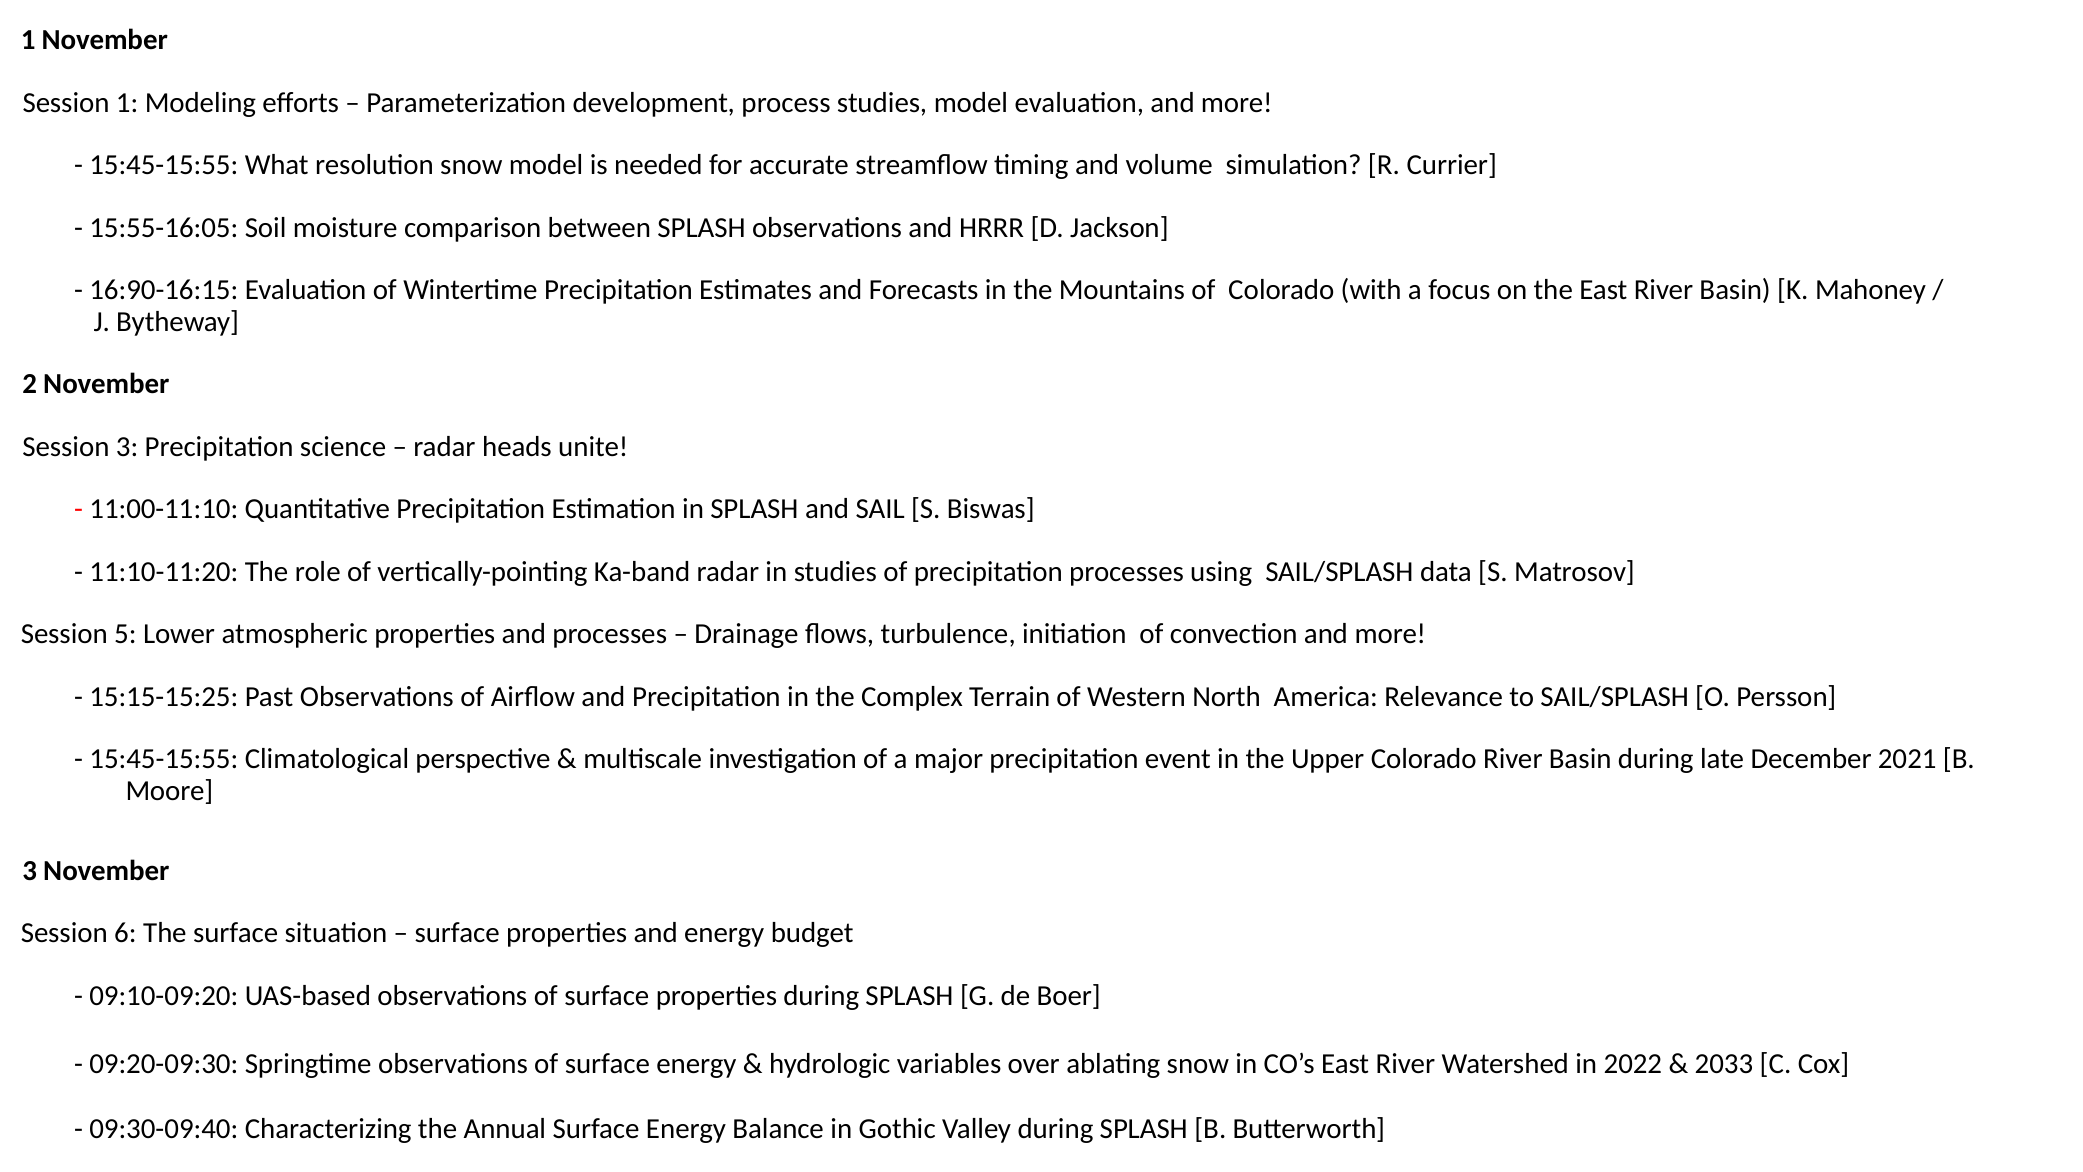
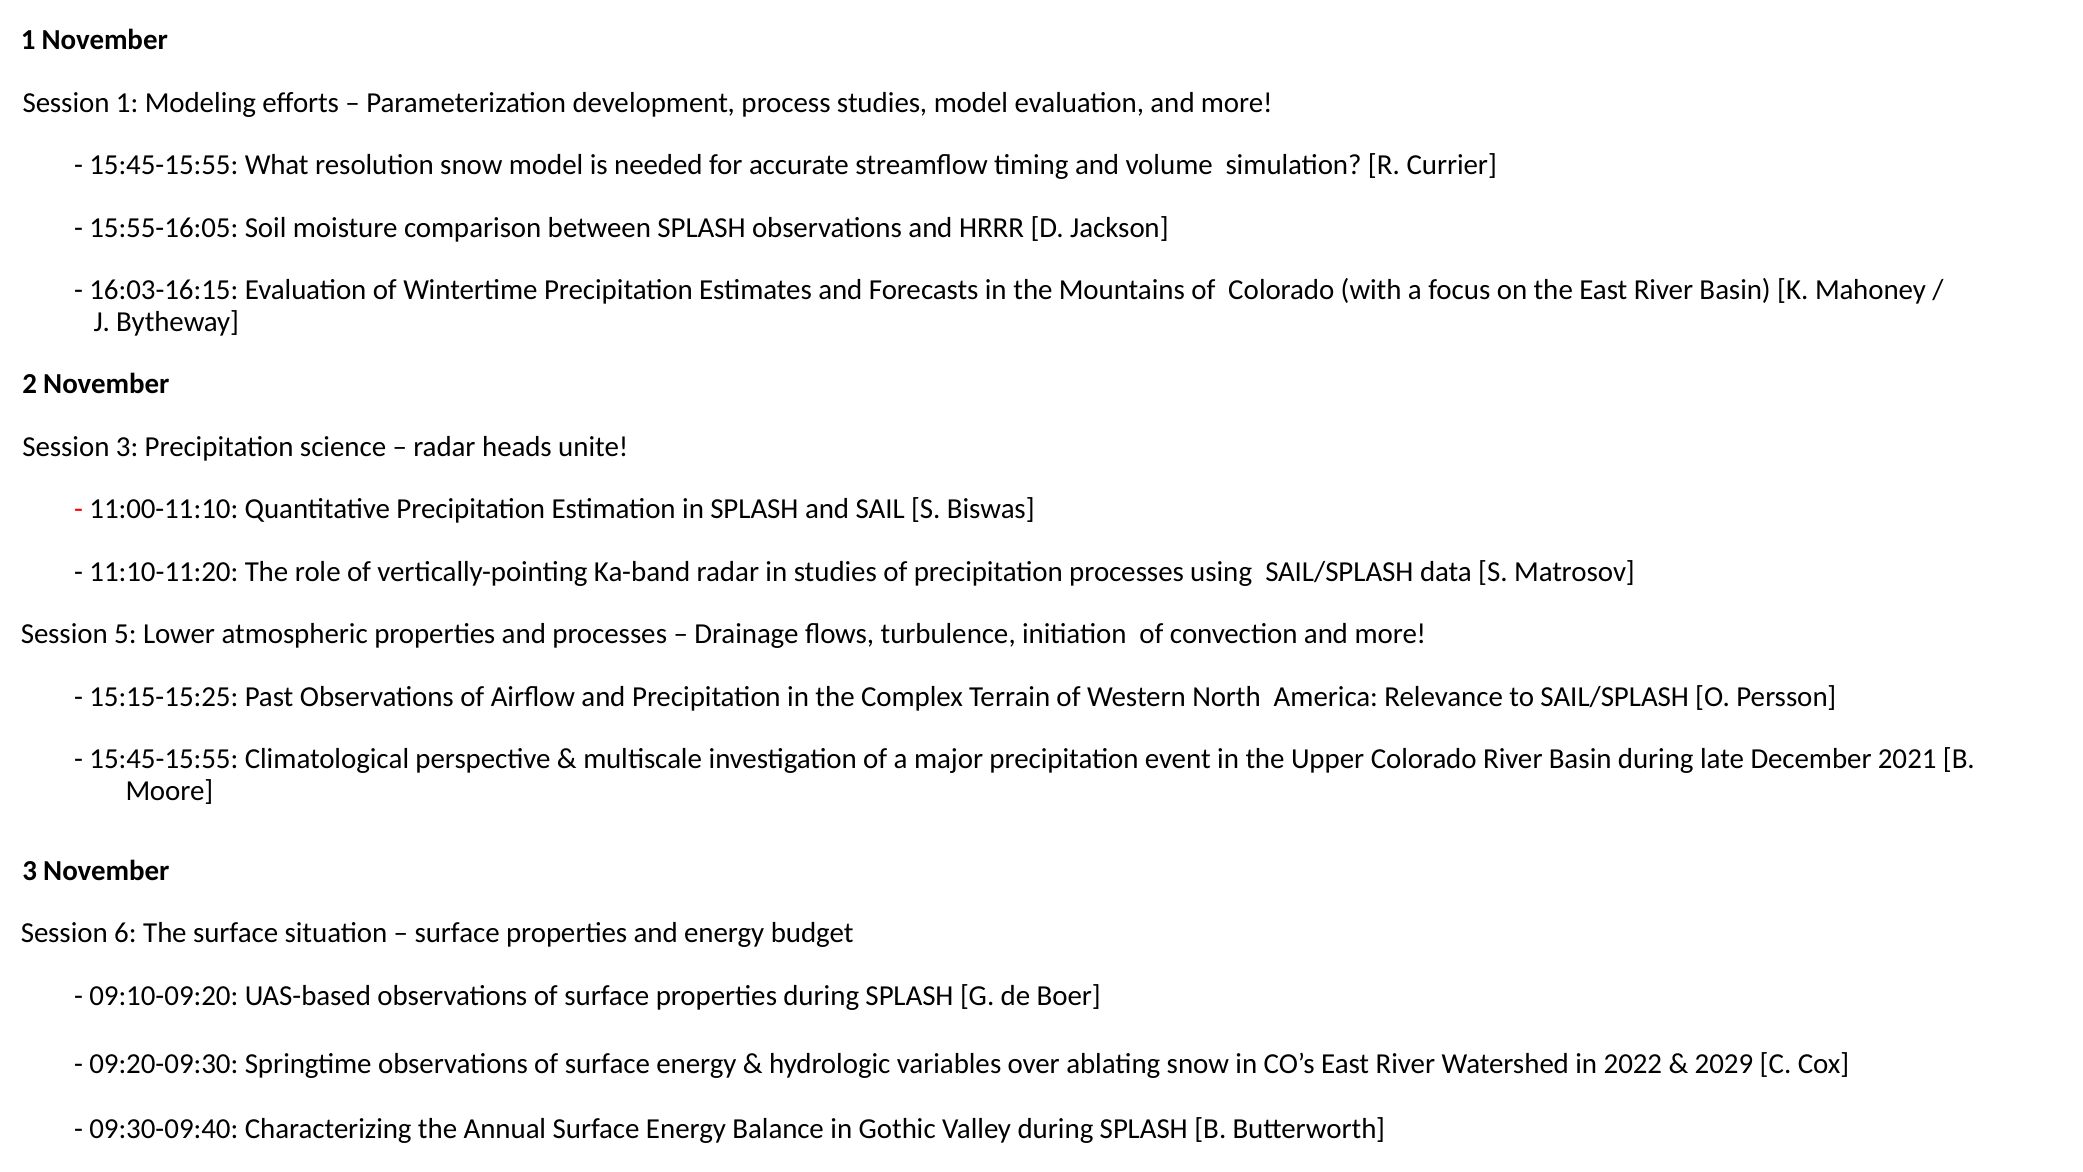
16:90-16:15: 16:90-16:15 -> 16:03-16:15
2033: 2033 -> 2029
